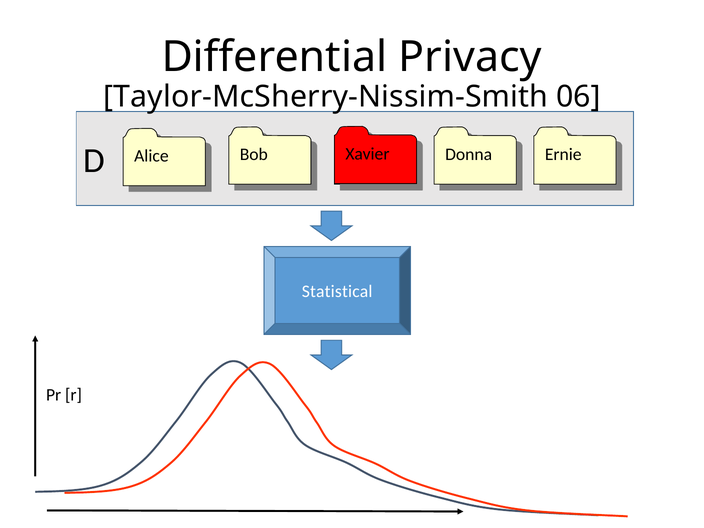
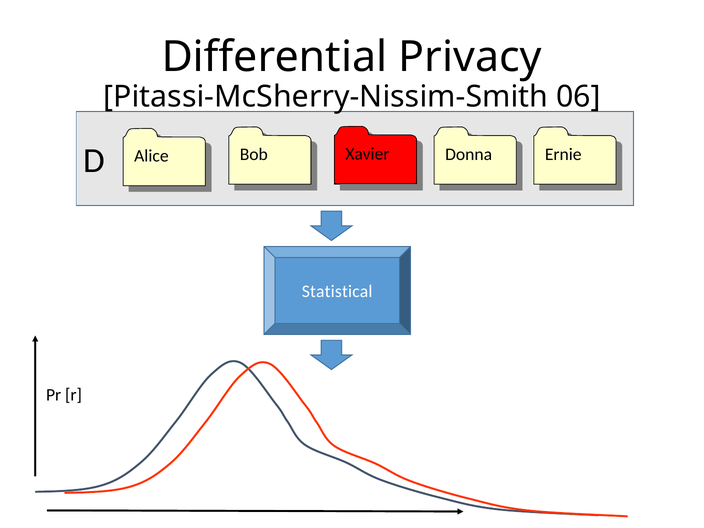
Taylor-McSherry-Nissim-Smith: Taylor-McSherry-Nissim-Smith -> Pitassi-McSherry-Nissim-Smith
